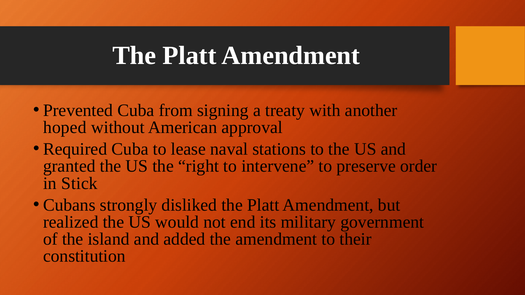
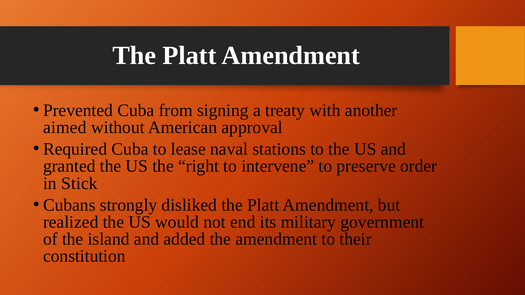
hoped: hoped -> aimed
